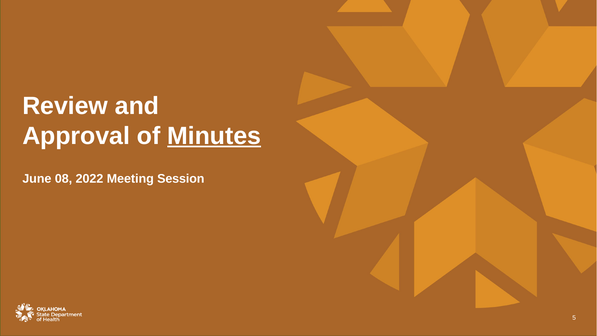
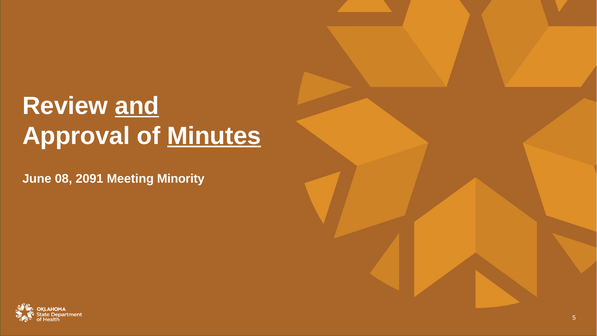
and underline: none -> present
2022: 2022 -> 2091
Session: Session -> Minority
